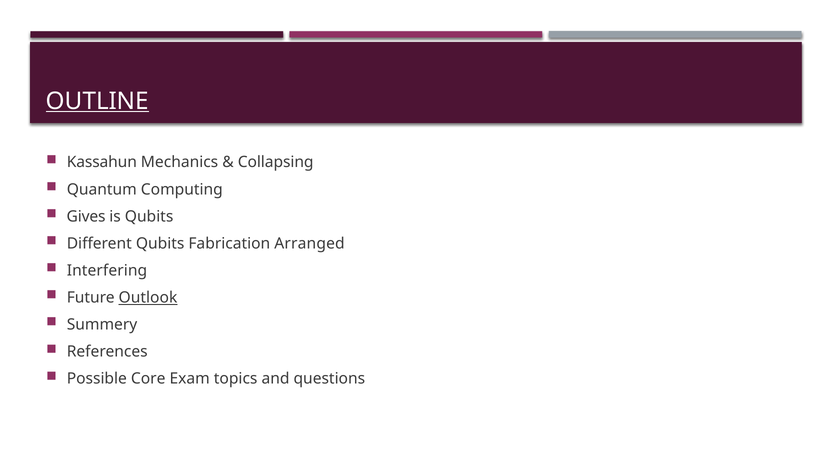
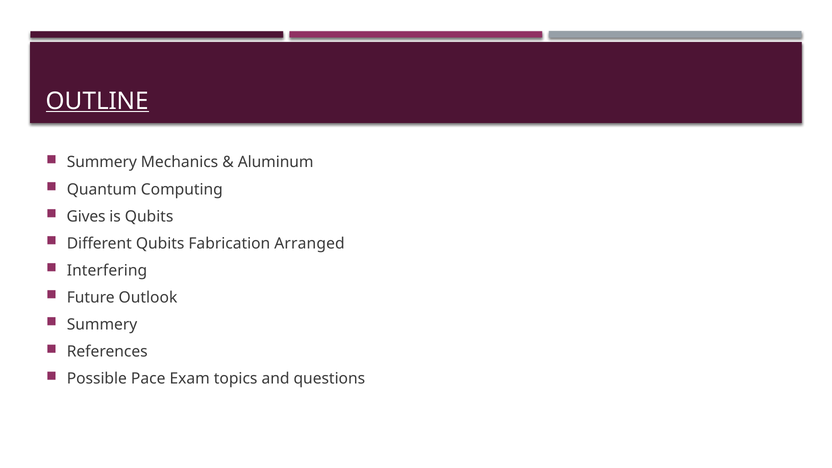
Kassahun at (102, 162): Kassahun -> Summery
Collapsing: Collapsing -> Aluminum
Outlook underline: present -> none
Core: Core -> Pace
